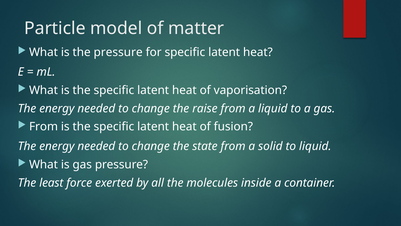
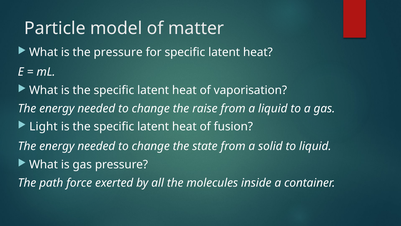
From at (44, 127): From -> Light
least: least -> path
